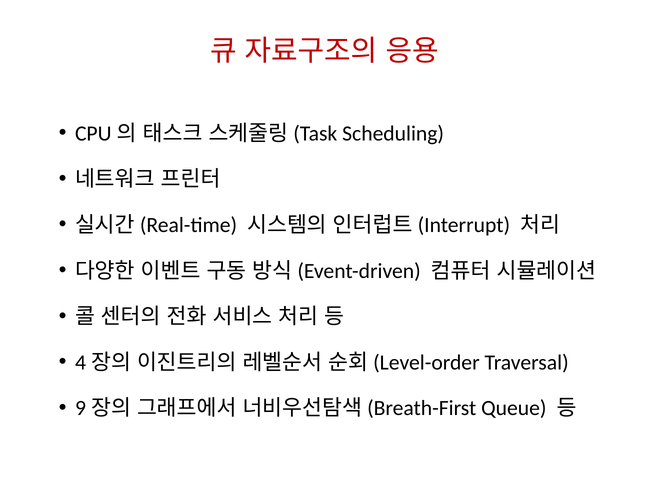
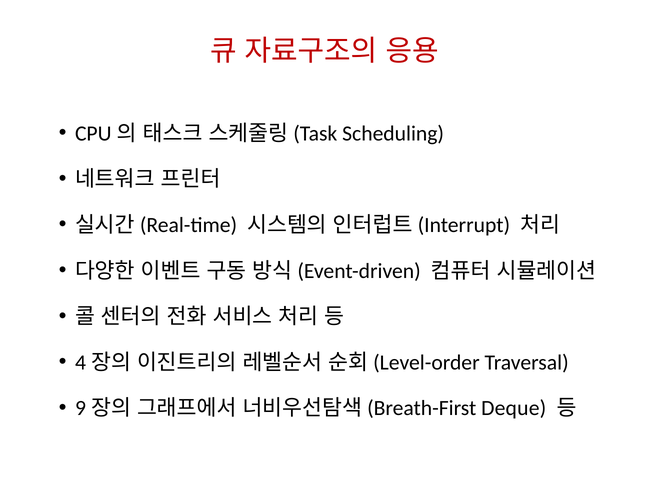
Queue: Queue -> Deque
